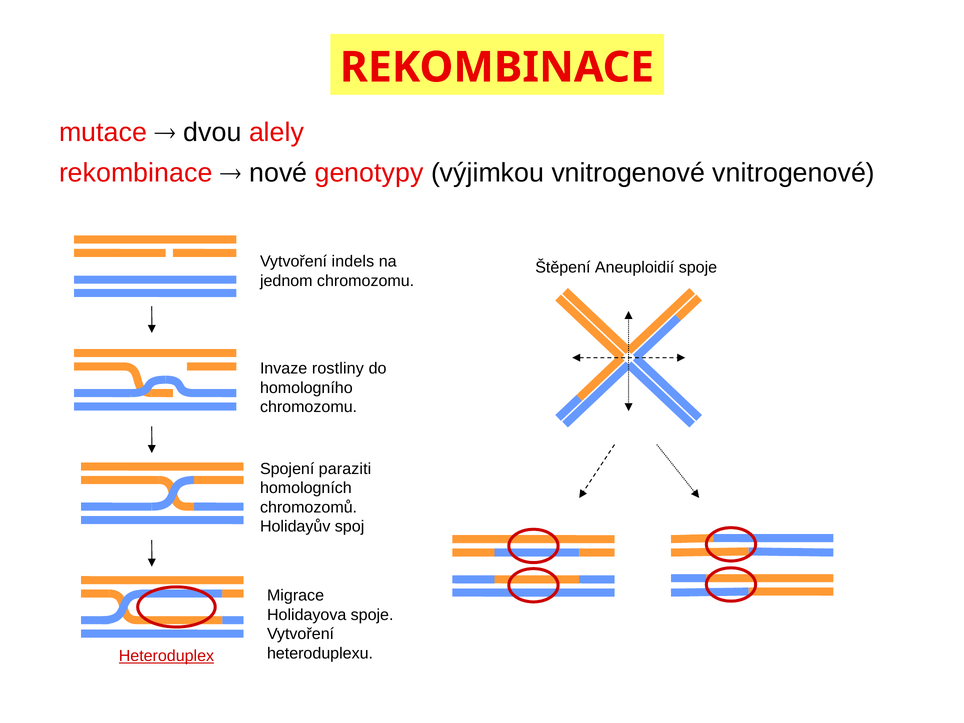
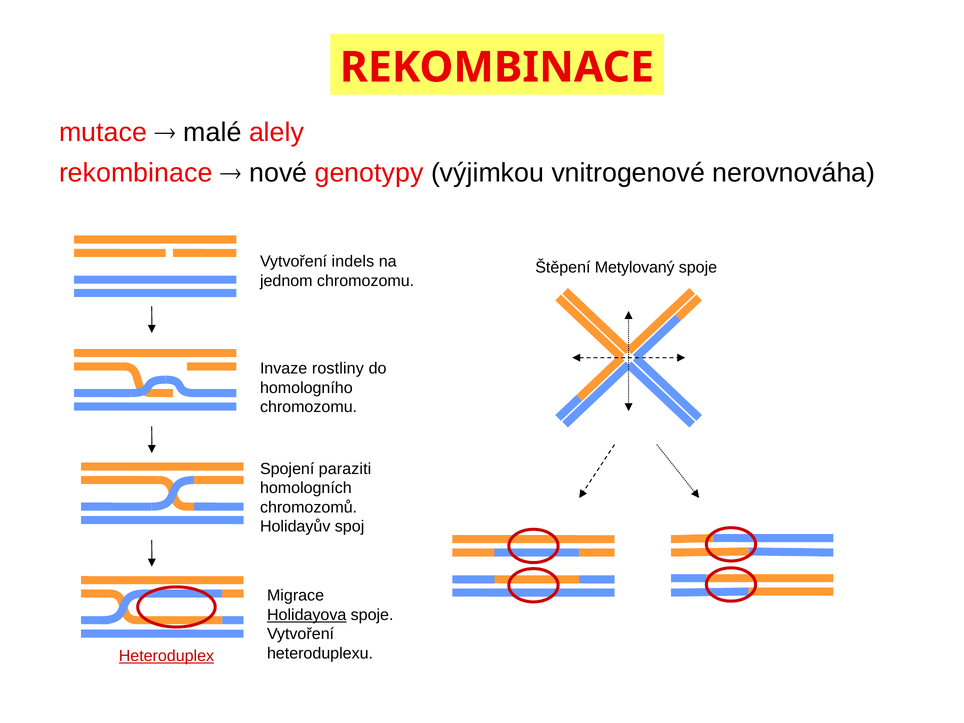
dvou: dvou -> malé
vnitrogenové vnitrogenové: vnitrogenové -> nerovnováha
Aneuploidií: Aneuploidií -> Metylovaný
Holidayova underline: none -> present
